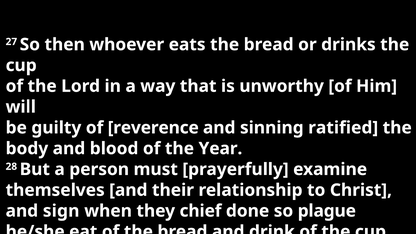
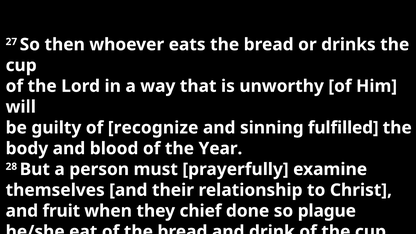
reverence: reverence -> recognize
ratified: ratified -> fulfilled
sign: sign -> fruit
